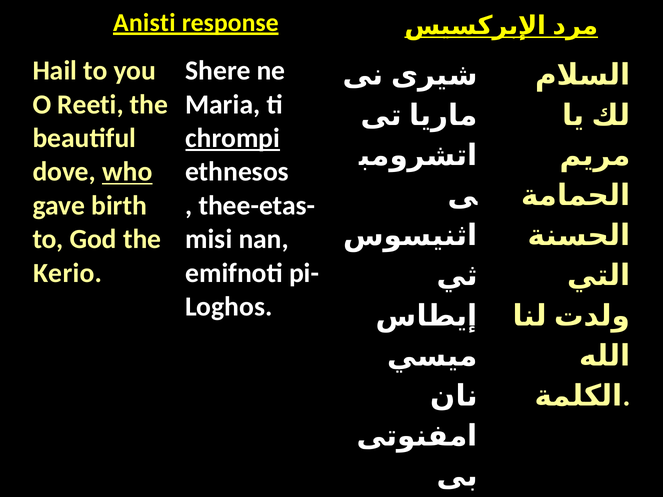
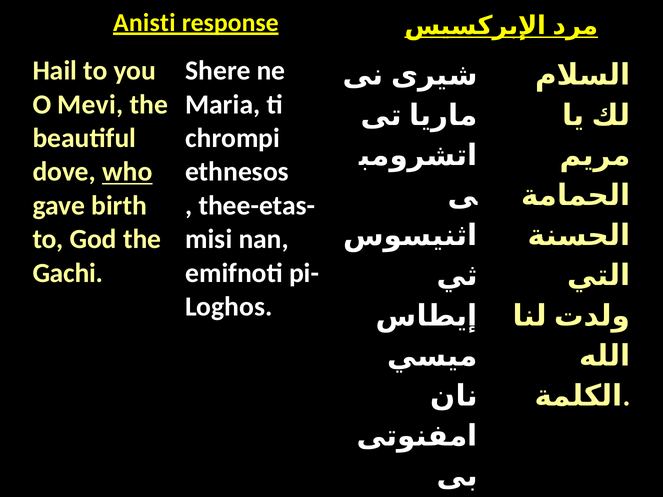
Reeti: Reeti -> Mevi
chrompi underline: present -> none
Kerio: Kerio -> Gachi
